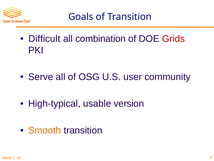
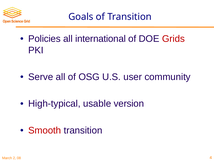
Difficult: Difficult -> Policies
combination: combination -> international
Smooth colour: orange -> red
